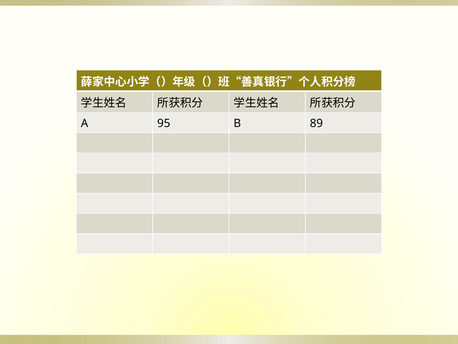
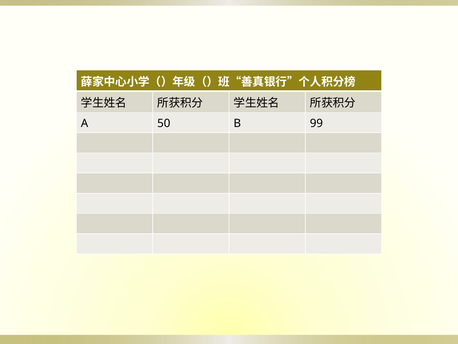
95: 95 -> 50
89: 89 -> 99
